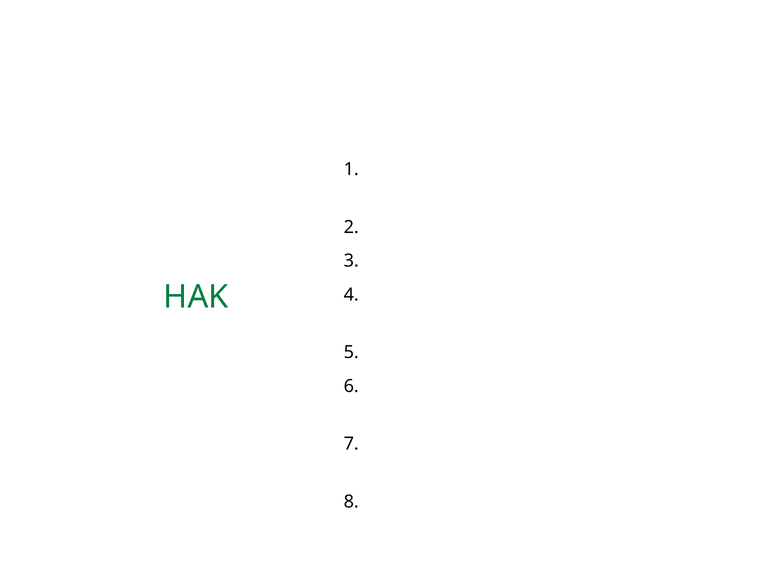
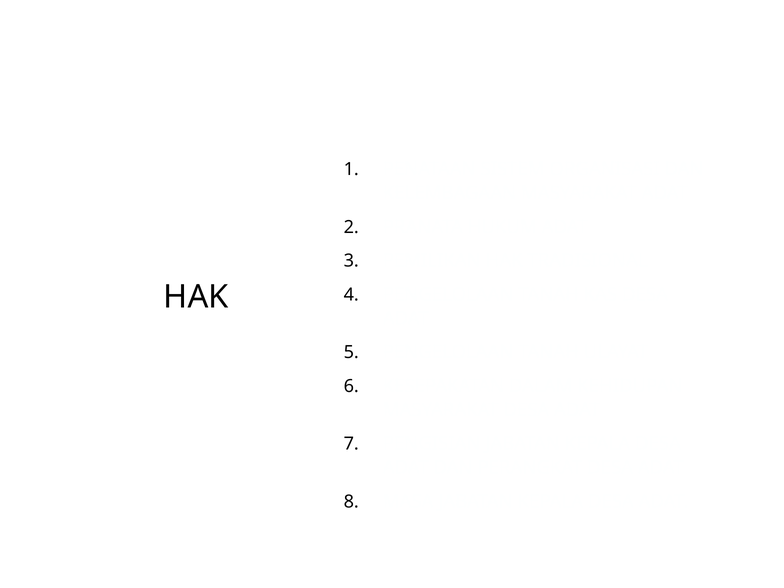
HAK at (196, 297) colour: green -> black
